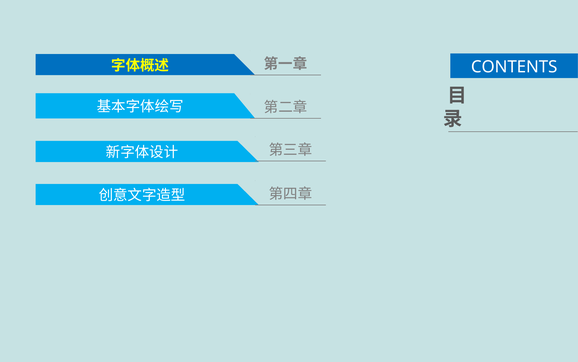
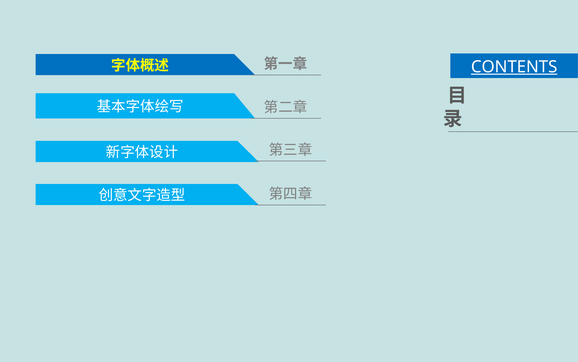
CONTENTS underline: none -> present
